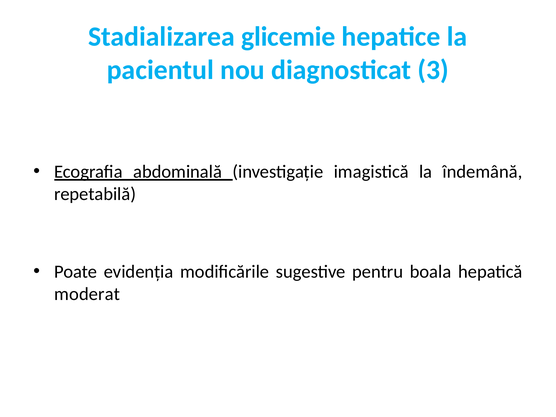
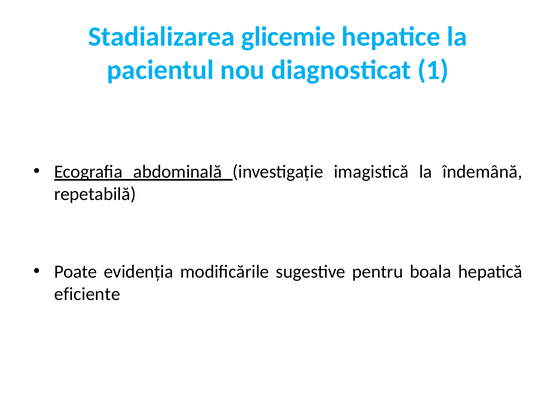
3: 3 -> 1
moderat: moderat -> eficiente
